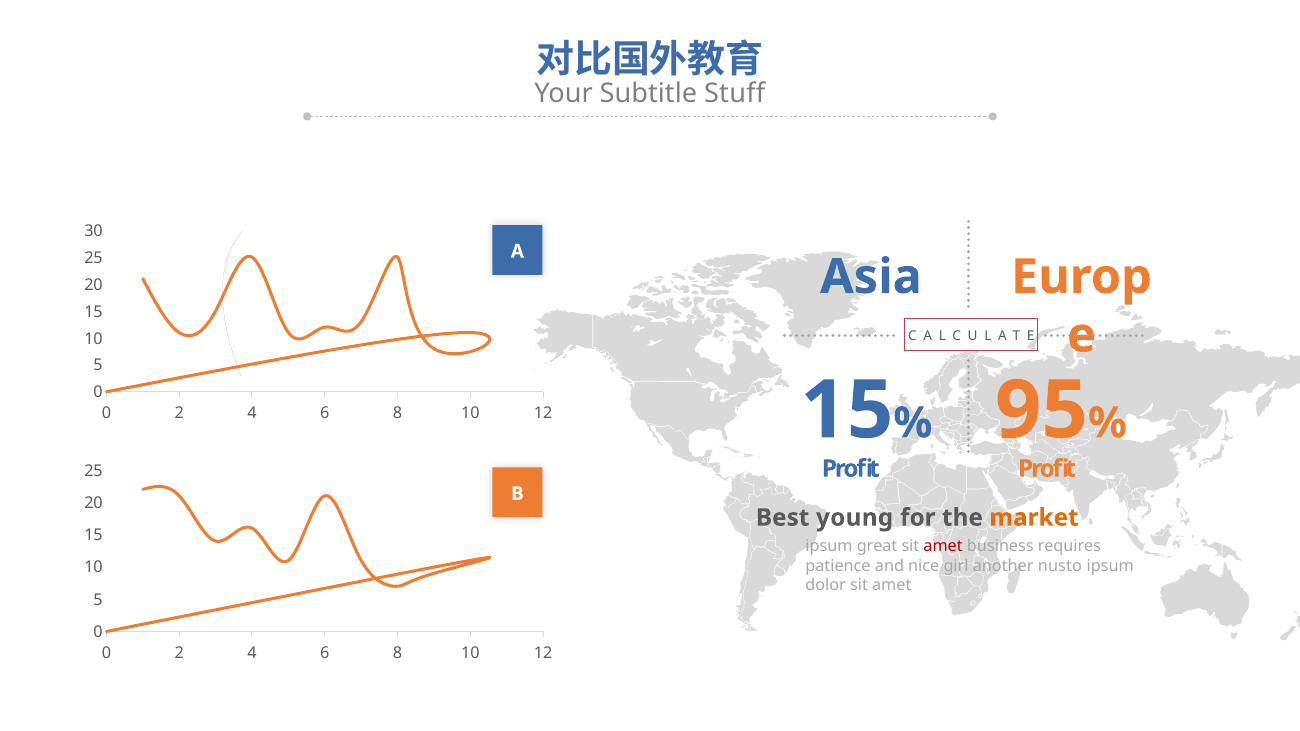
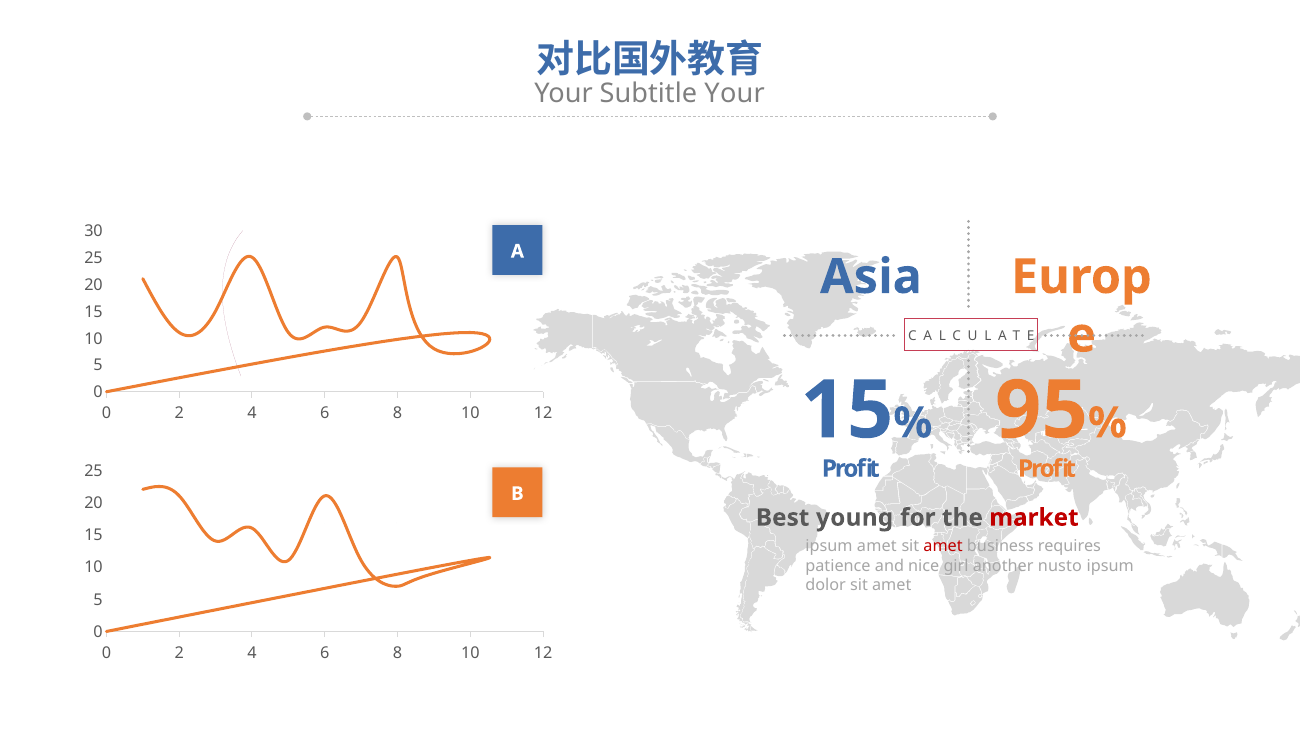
Subtitle Stuff: Stuff -> Your
market colour: orange -> red
ipsum great: great -> amet
